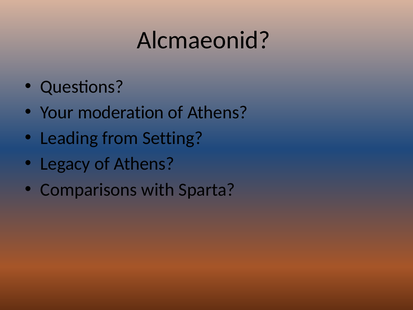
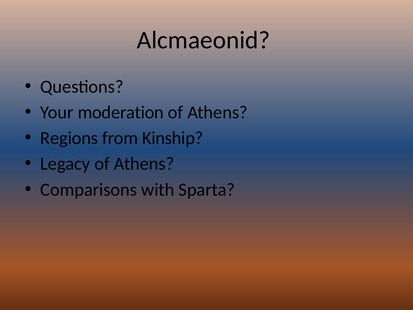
Leading: Leading -> Regions
Setting: Setting -> Kinship
